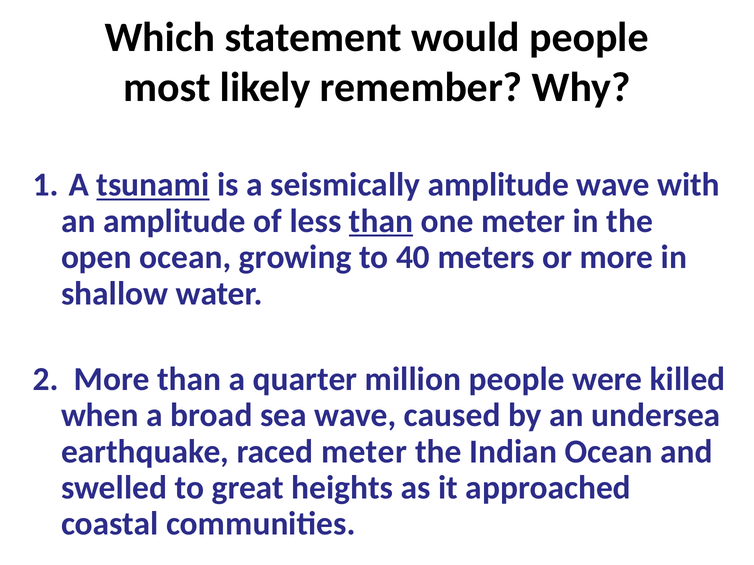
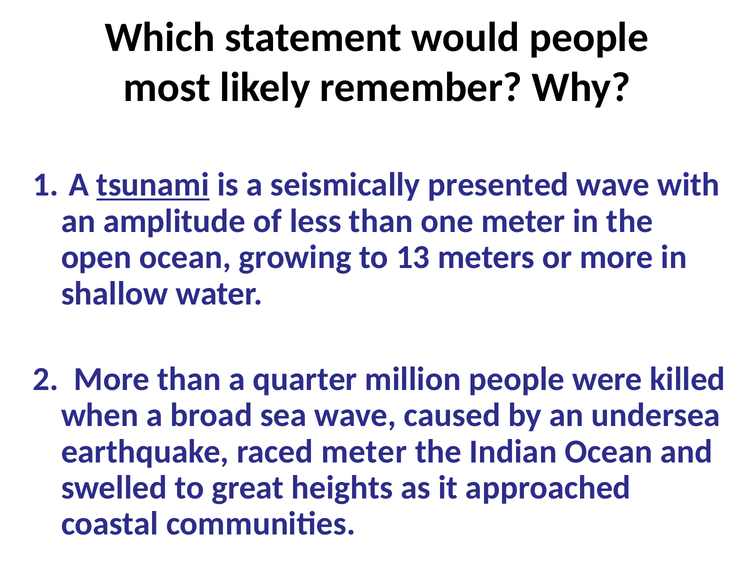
seismically amplitude: amplitude -> presented
than at (381, 221) underline: present -> none
40: 40 -> 13
